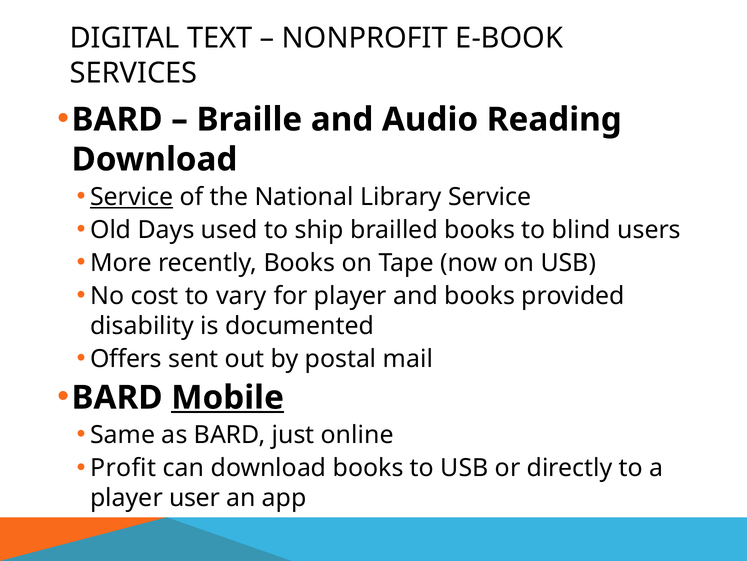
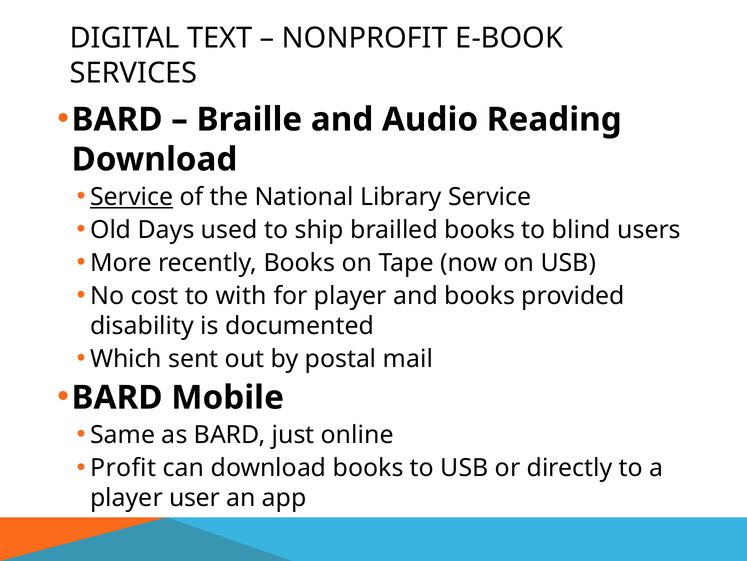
vary: vary -> with
Offers: Offers -> Which
Mobile underline: present -> none
